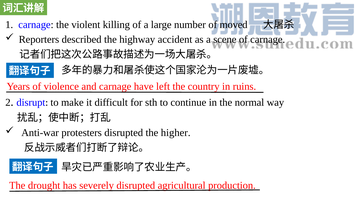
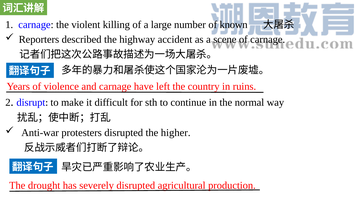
moved: moved -> known
